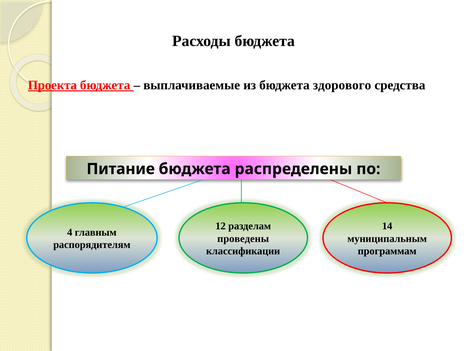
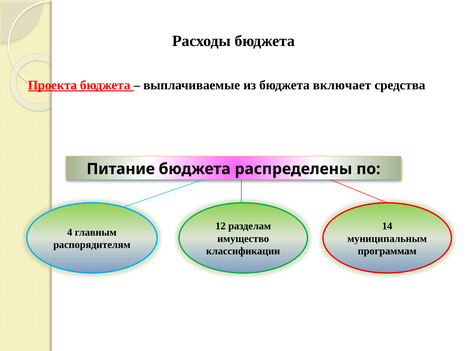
здорового: здорового -> включает
проведены: проведены -> имущество
